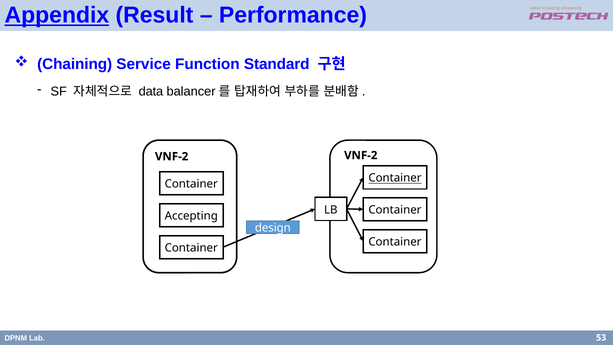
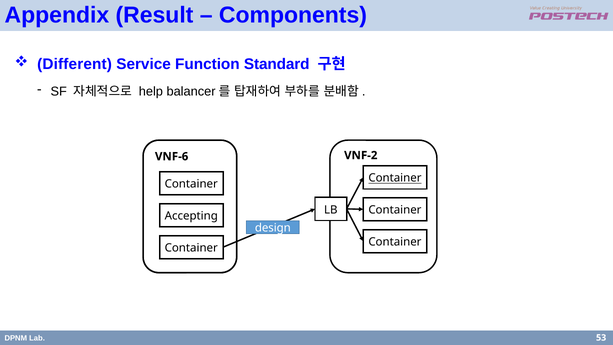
Appendix underline: present -> none
Performance: Performance -> Components
Chaining: Chaining -> Different
data: data -> help
VNF-2 at (172, 156): VNF-2 -> VNF-6
